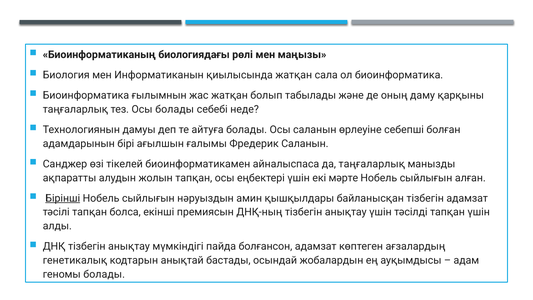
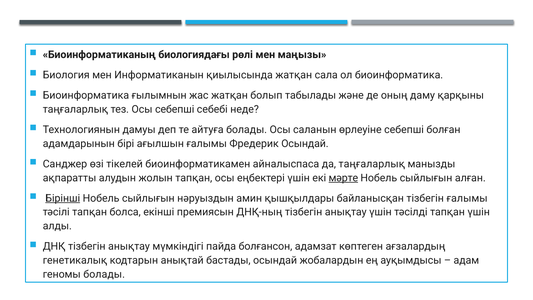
Осы болады: болады -> себепші
Фредерик Саланын: Саланын -> Осындай
мәрте underline: none -> present
тізбегін адамзат: адамзат -> ғалымы
